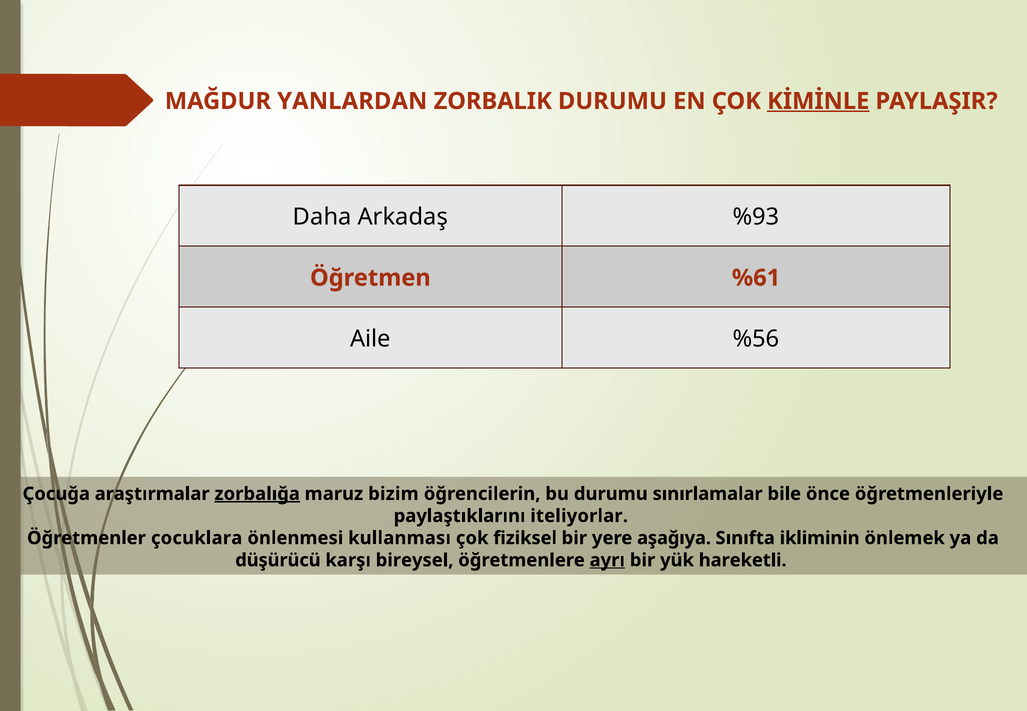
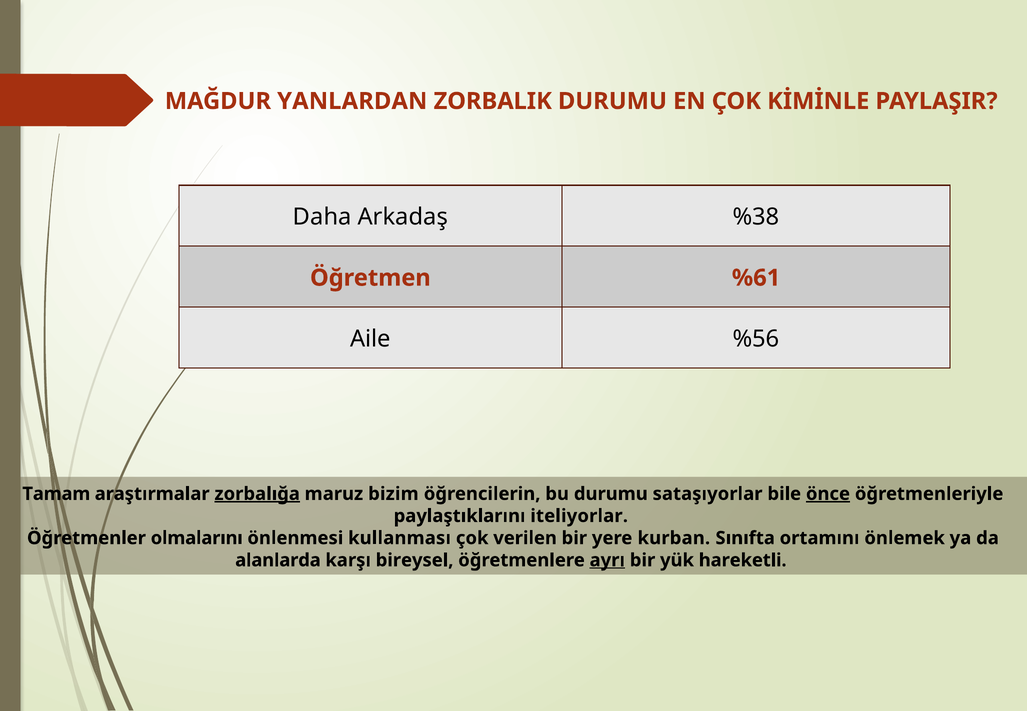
KİMİNLE underline: present -> none
%93: %93 -> %38
Çocuğa: Çocuğa -> Tamam
sınırlamalar: sınırlamalar -> sataşıyorlar
önce underline: none -> present
çocuklara: çocuklara -> olmalarını
fiziksel: fiziksel -> verilen
aşağıya: aşağıya -> kurban
ikliminin: ikliminin -> ortamını
düşürücü: düşürücü -> alanlarda
